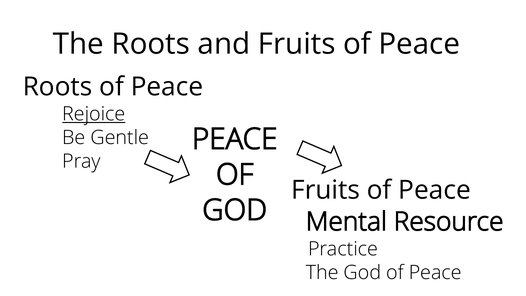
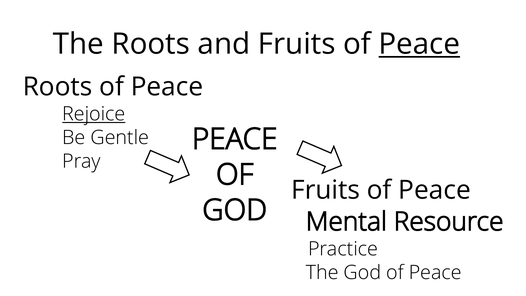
Peace at (419, 44) underline: none -> present
